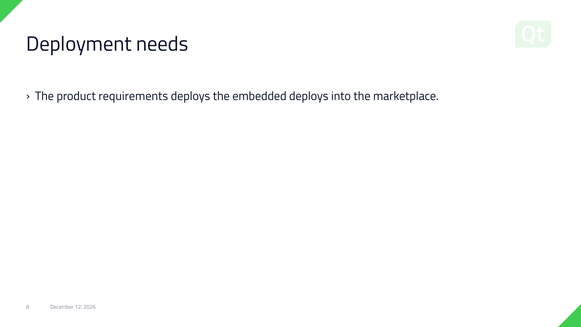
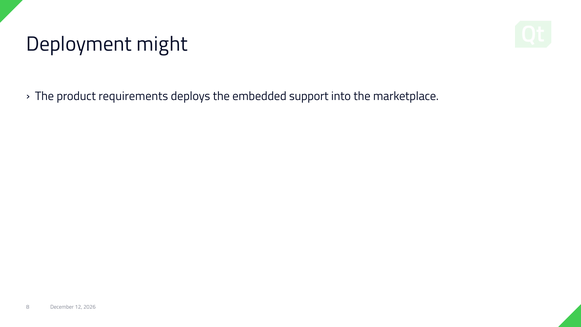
needs: needs -> might
embedded deploys: deploys -> support
